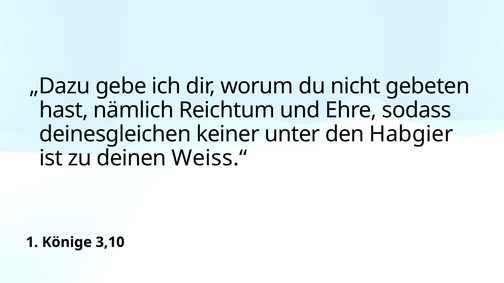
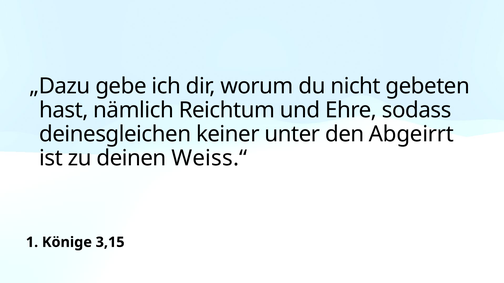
Habgier: Habgier -> Abgeirrt
3,10: 3,10 -> 3,15
